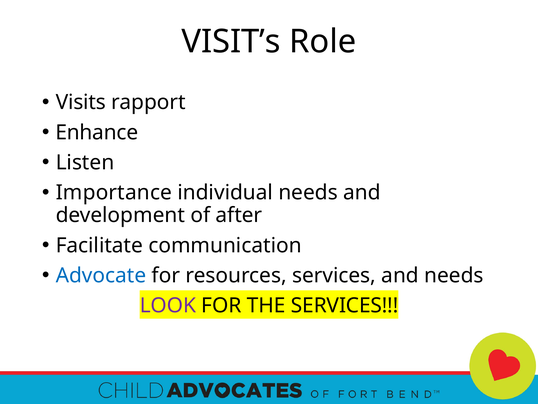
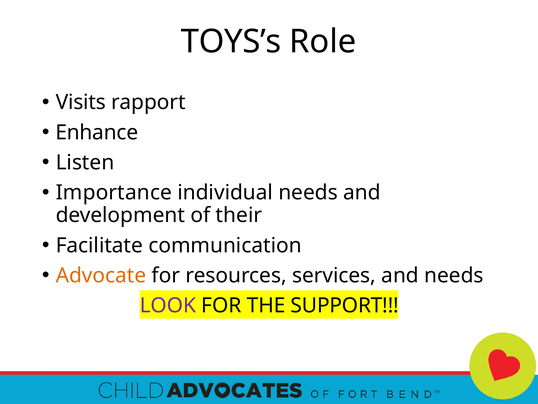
VISIT’s: VISIT’s -> TOYS’s
after: after -> their
Advocate colour: blue -> orange
THE SERVICES: SERVICES -> SUPPORT
